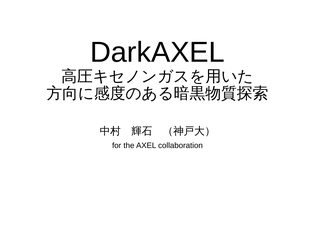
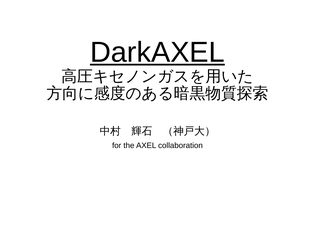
DarkAXEL underline: none -> present
